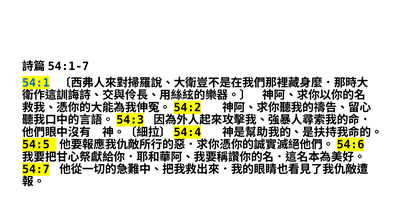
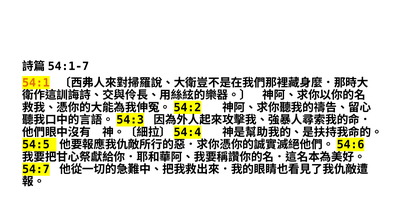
54:1 colour: blue -> orange
